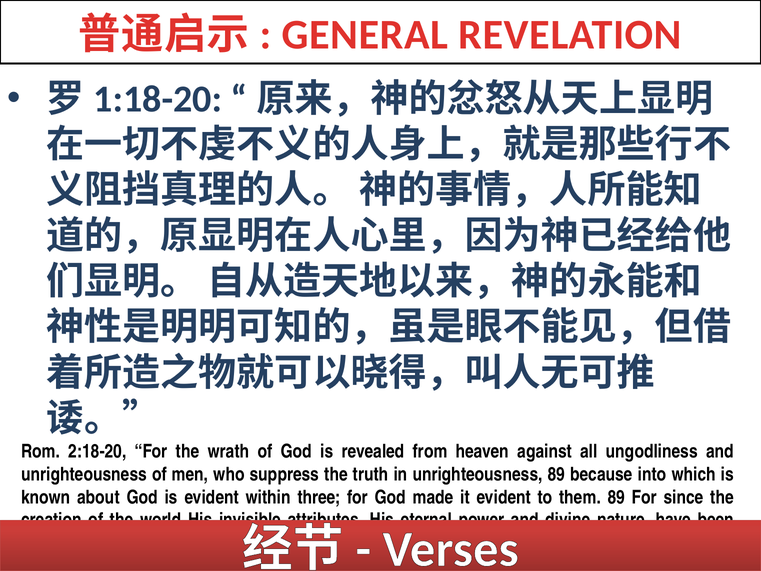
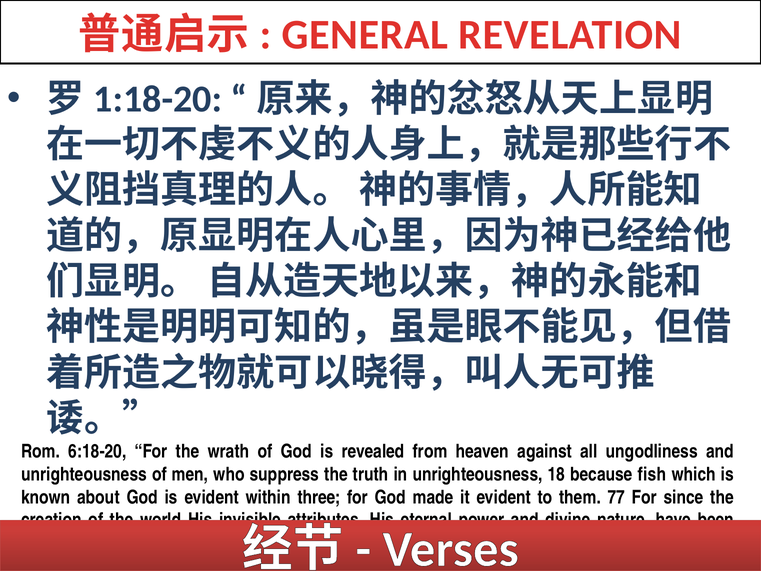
2:18-20: 2:18-20 -> 6:18-20
unrighteousness 89: 89 -> 18
into: into -> fish
them 89: 89 -> 77
